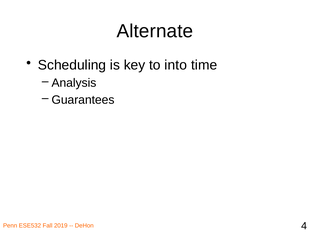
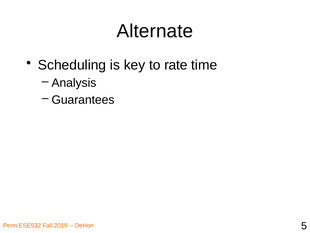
into: into -> rate
4: 4 -> 5
